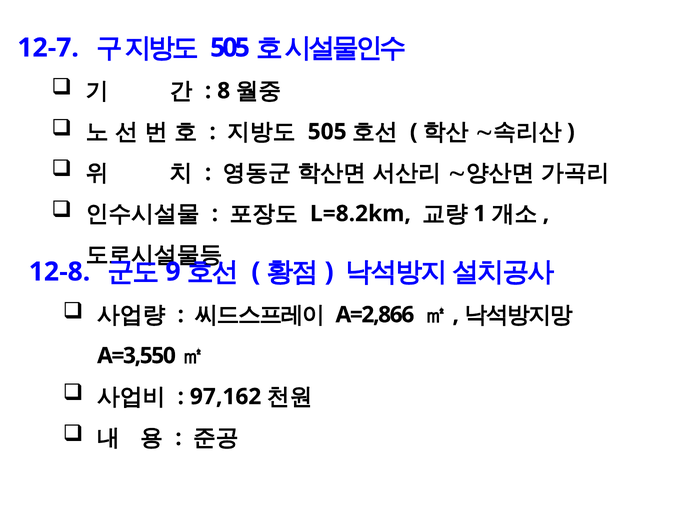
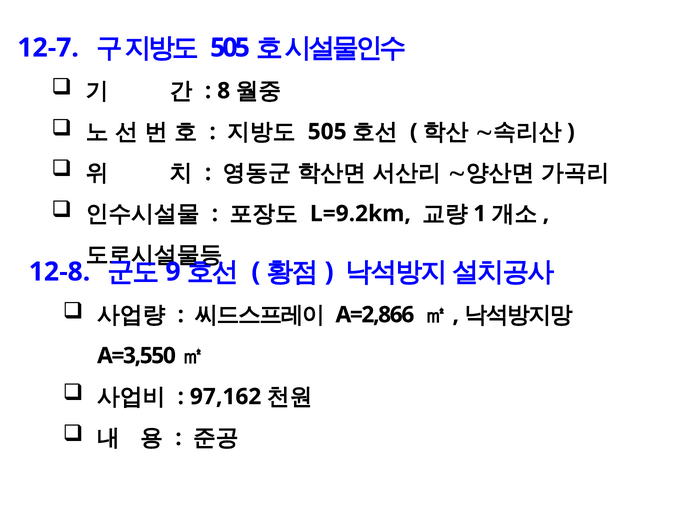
L=8.2km: L=8.2km -> L=9.2km
